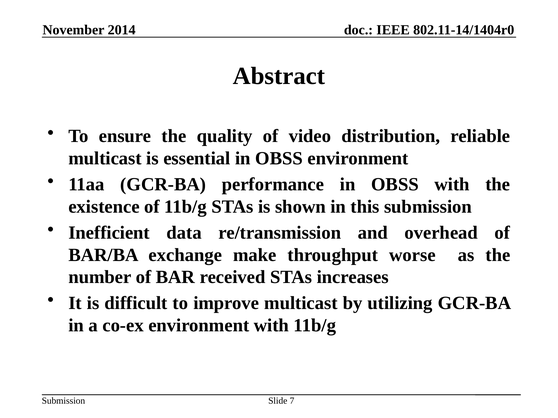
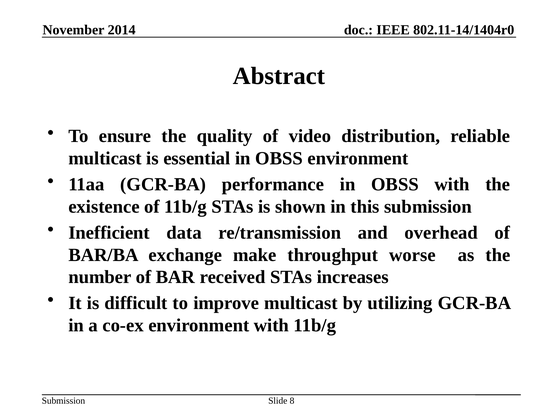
7: 7 -> 8
